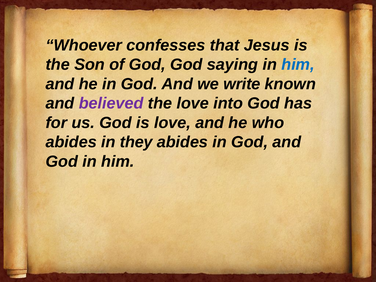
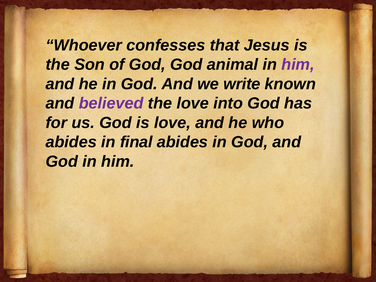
saying: saying -> animal
him at (298, 65) colour: blue -> purple
they: they -> final
